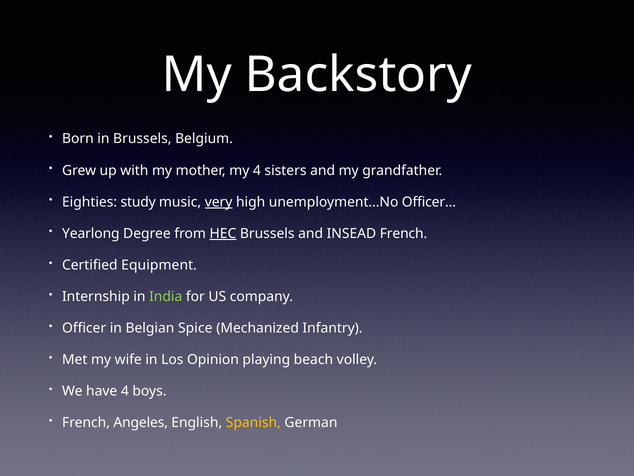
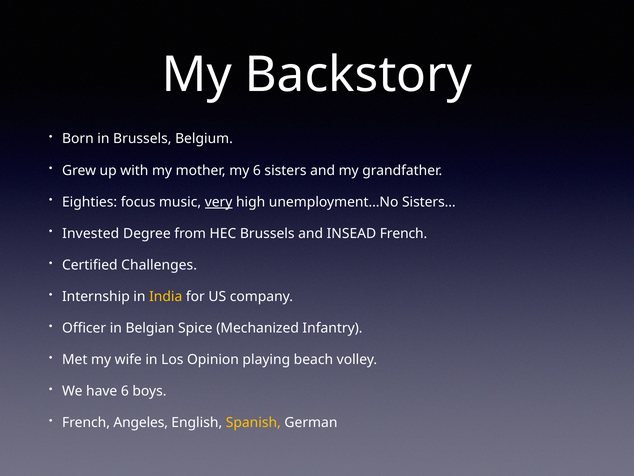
my 4: 4 -> 6
study: study -> focus
Officer…: Officer… -> Sisters…
Yearlong: Yearlong -> Invested
HEC underline: present -> none
Equipment: Equipment -> Challenges
India colour: light green -> yellow
have 4: 4 -> 6
